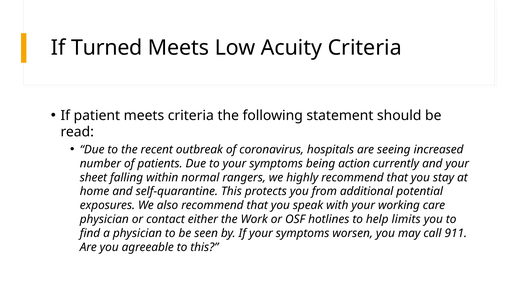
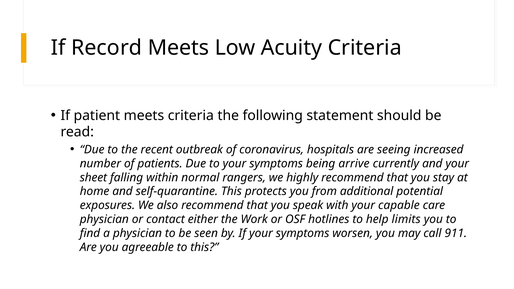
Turned: Turned -> Record
action: action -> arrive
working: working -> capable
